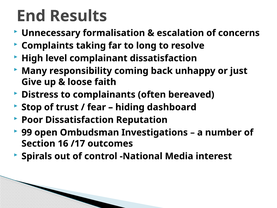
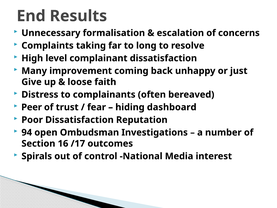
responsibility: responsibility -> improvement
Stop: Stop -> Peer
99: 99 -> 94
